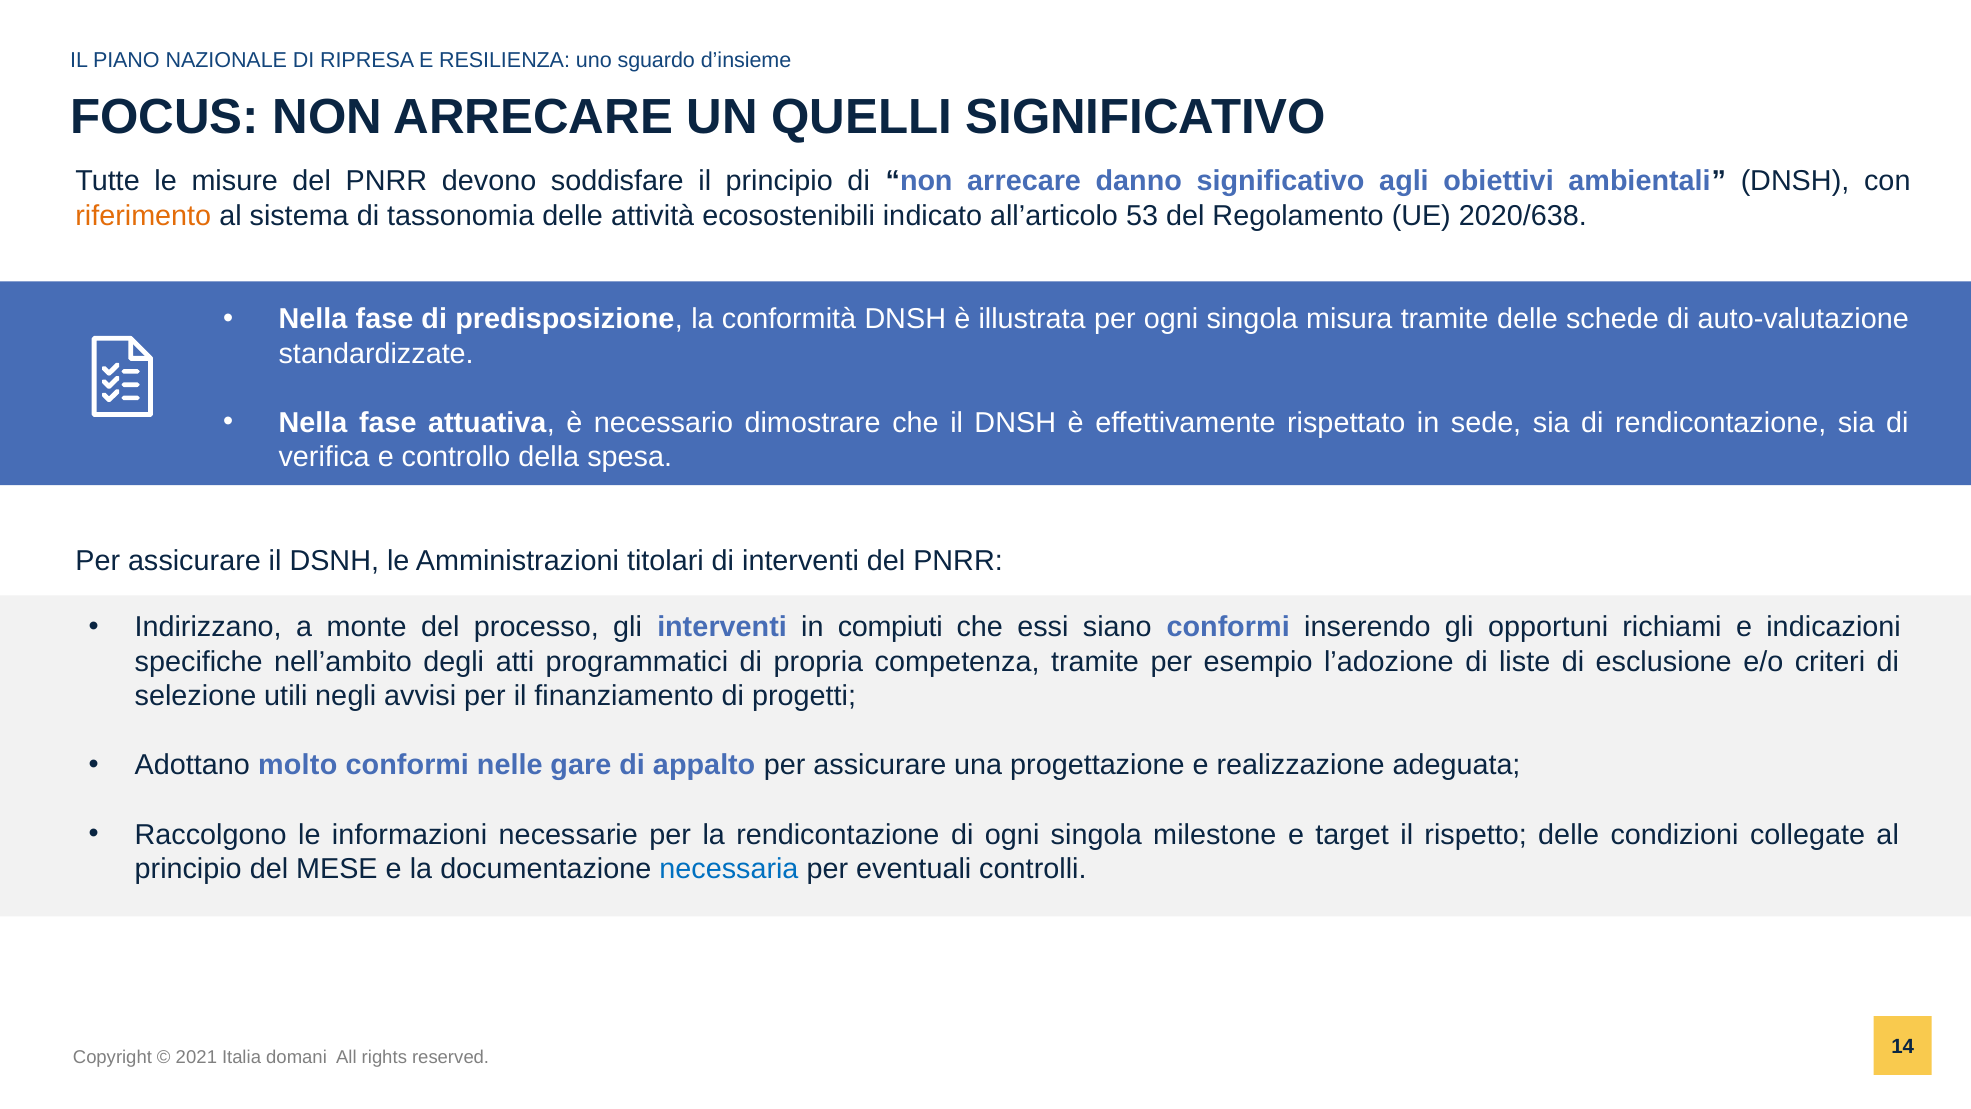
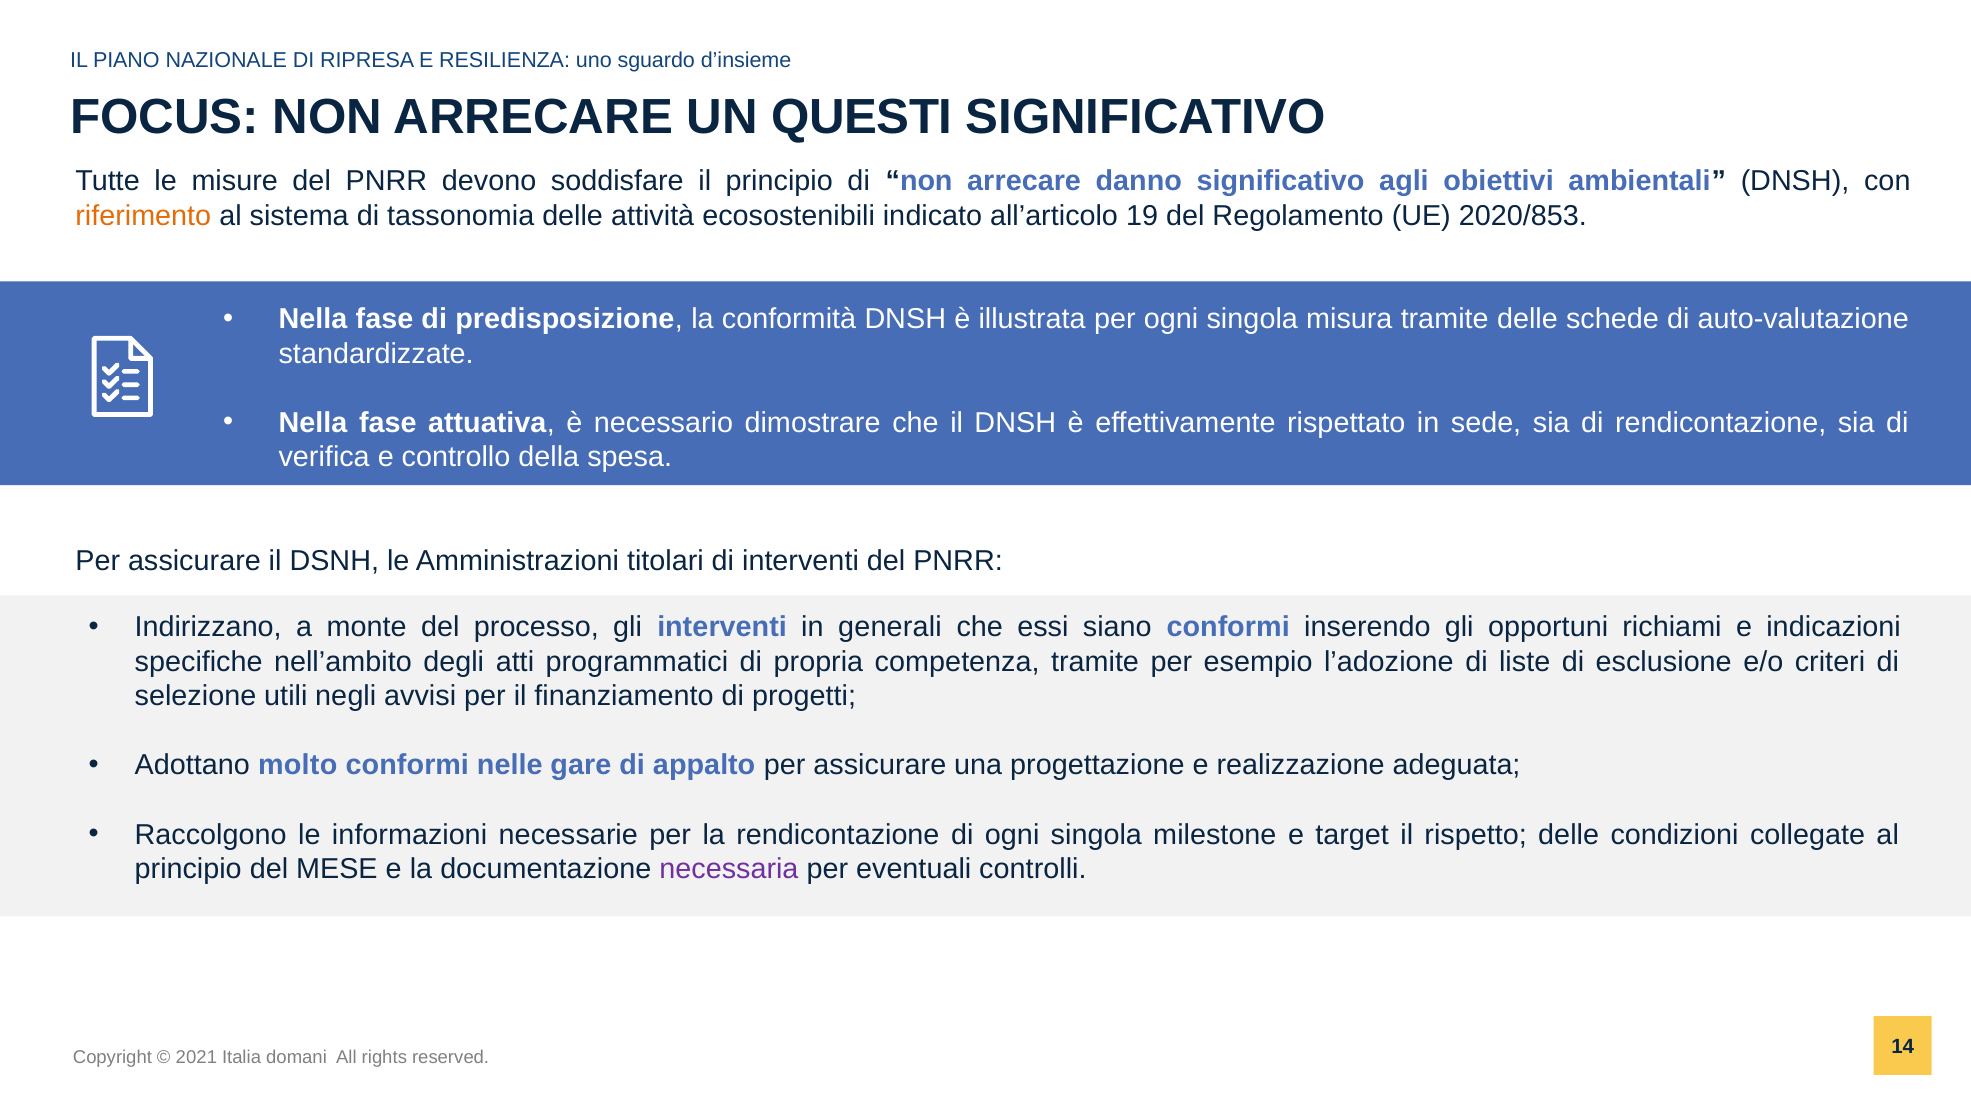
QUELLI: QUELLI -> QUESTI
53: 53 -> 19
2020/638: 2020/638 -> 2020/853
compiuti: compiuti -> generali
necessaria colour: blue -> purple
